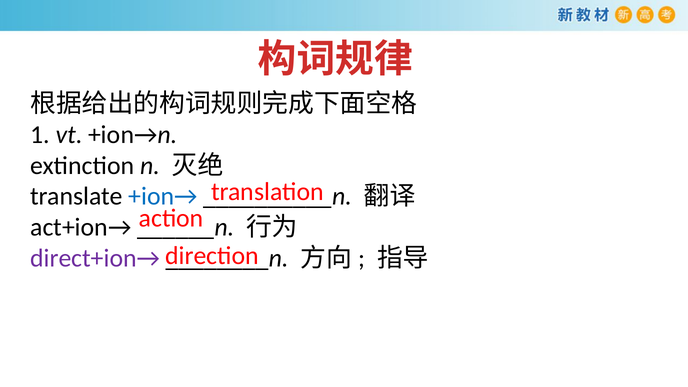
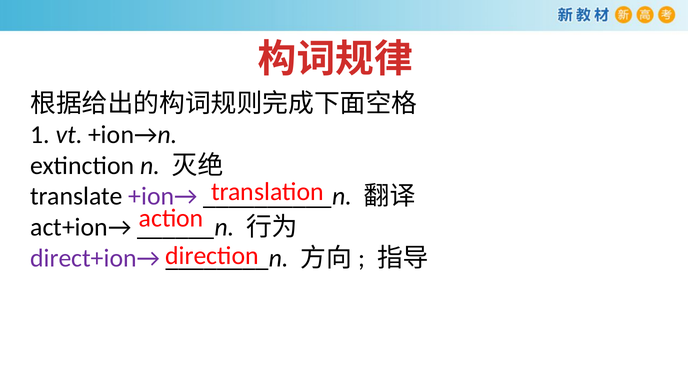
+ion→ colour: blue -> purple
